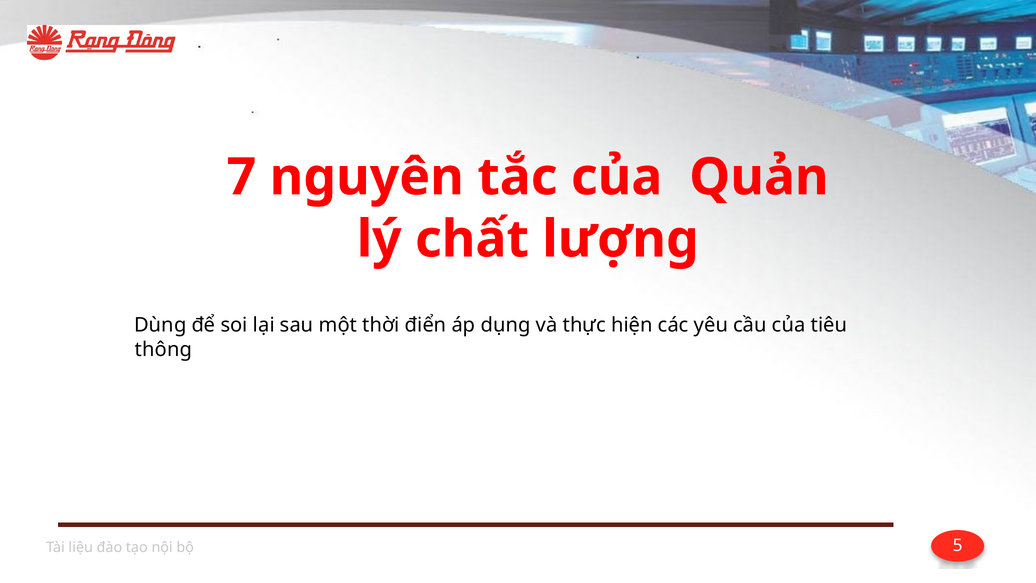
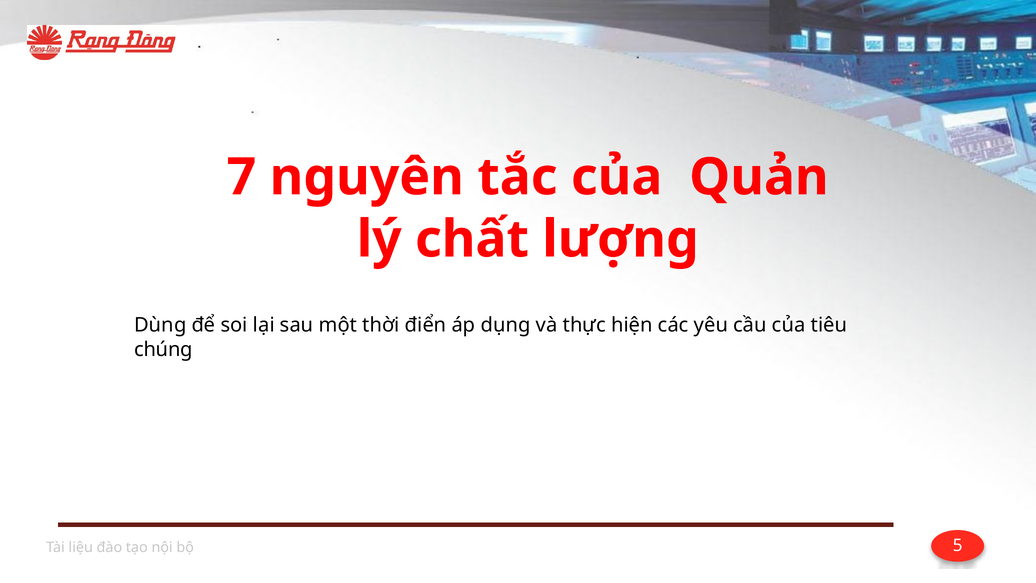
thông: thông -> chúng
